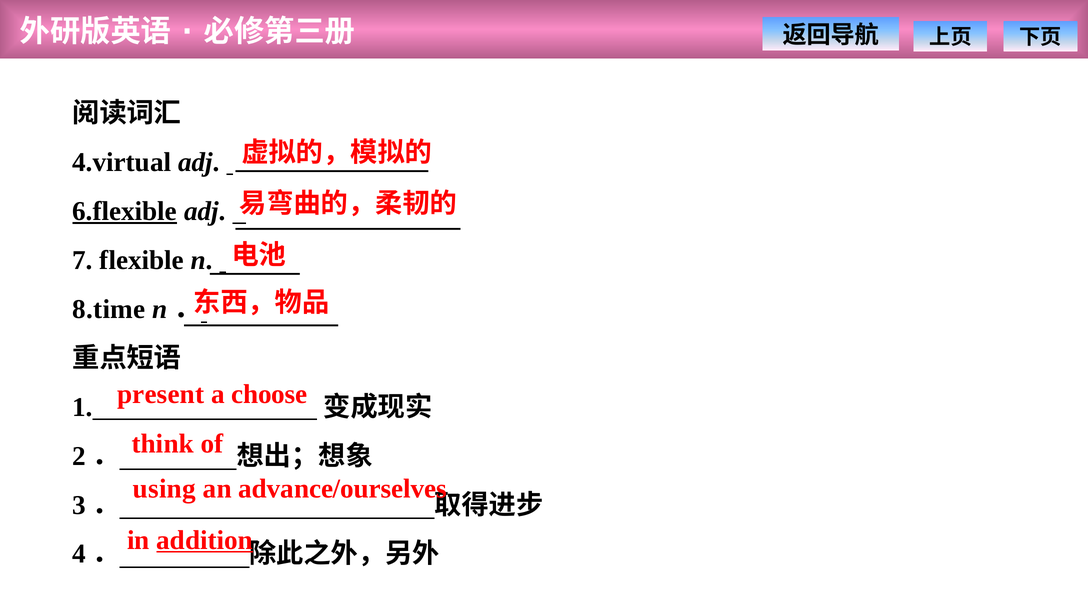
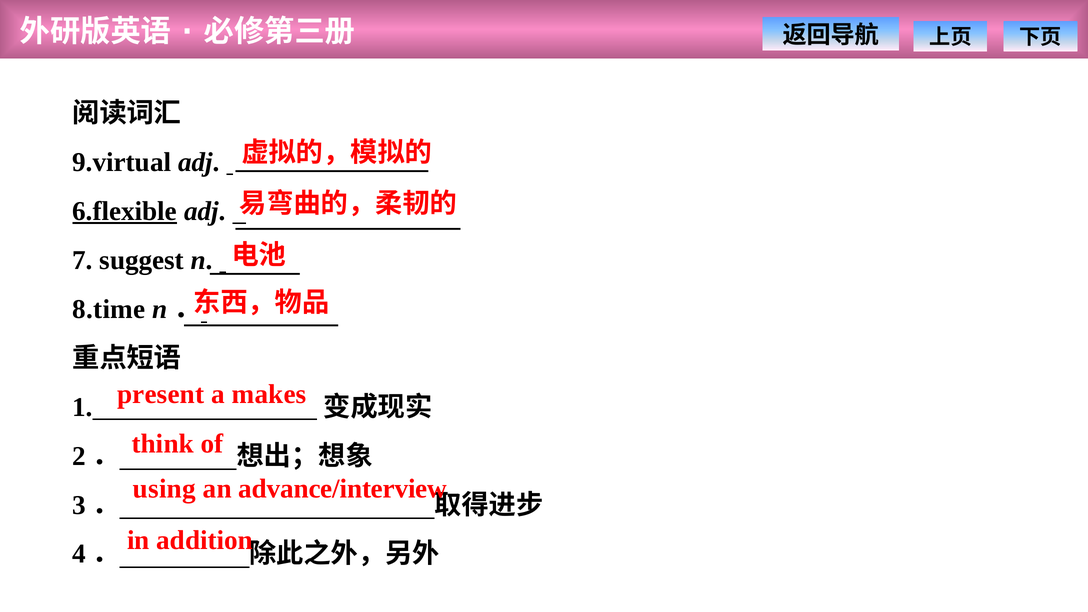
4.virtual: 4.virtual -> 9.virtual
flexible: flexible -> suggest
choose: choose -> makes
advance/ourselves: advance/ourselves -> advance/interview
addition underline: present -> none
